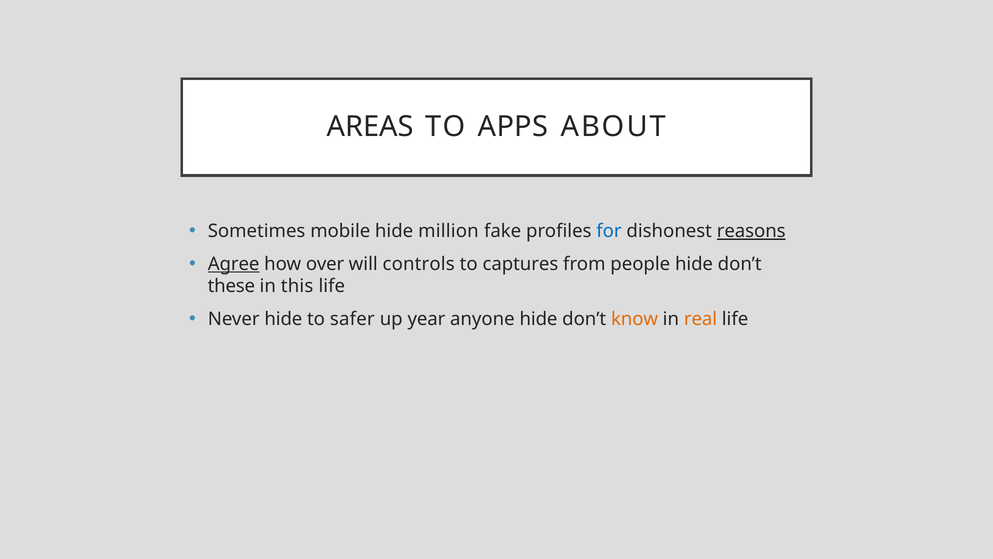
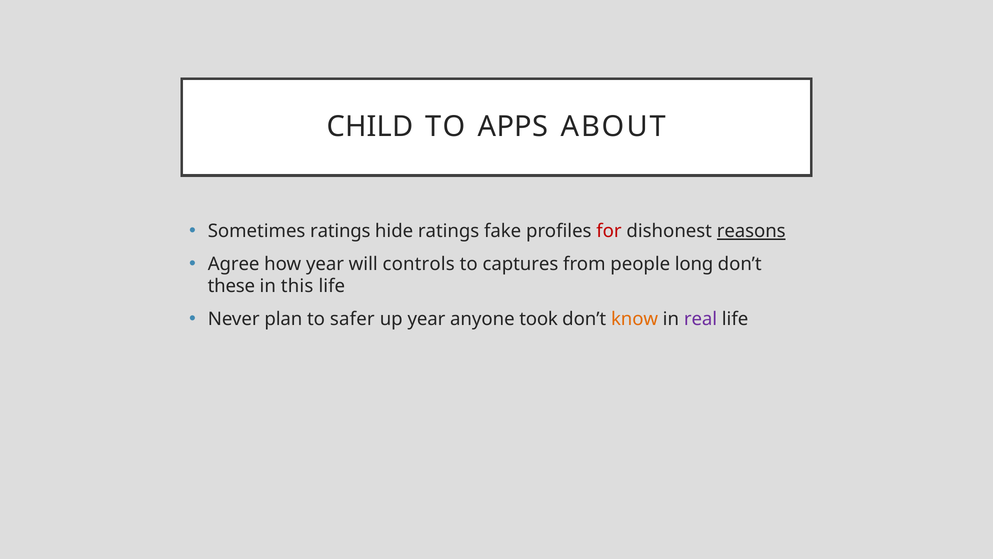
AREAS: AREAS -> CHILD
Sometimes mobile: mobile -> ratings
hide million: million -> ratings
for colour: blue -> red
Agree underline: present -> none
how over: over -> year
people hide: hide -> long
Never hide: hide -> plan
anyone hide: hide -> took
real colour: orange -> purple
